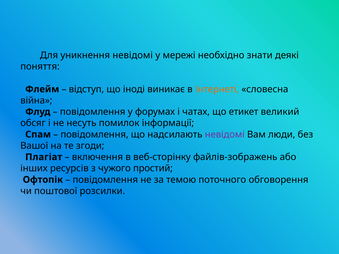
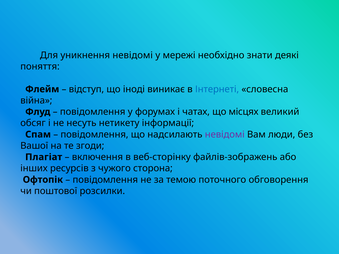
Інтернеті colour: orange -> blue
етикет: етикет -> місцях
помилок: помилок -> нетикету
простий: простий -> сторона
